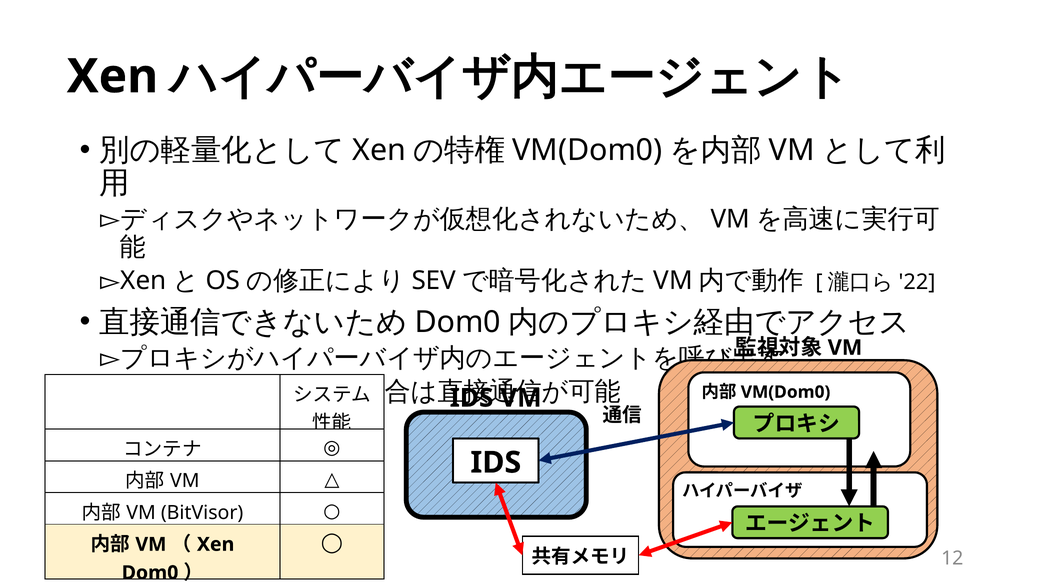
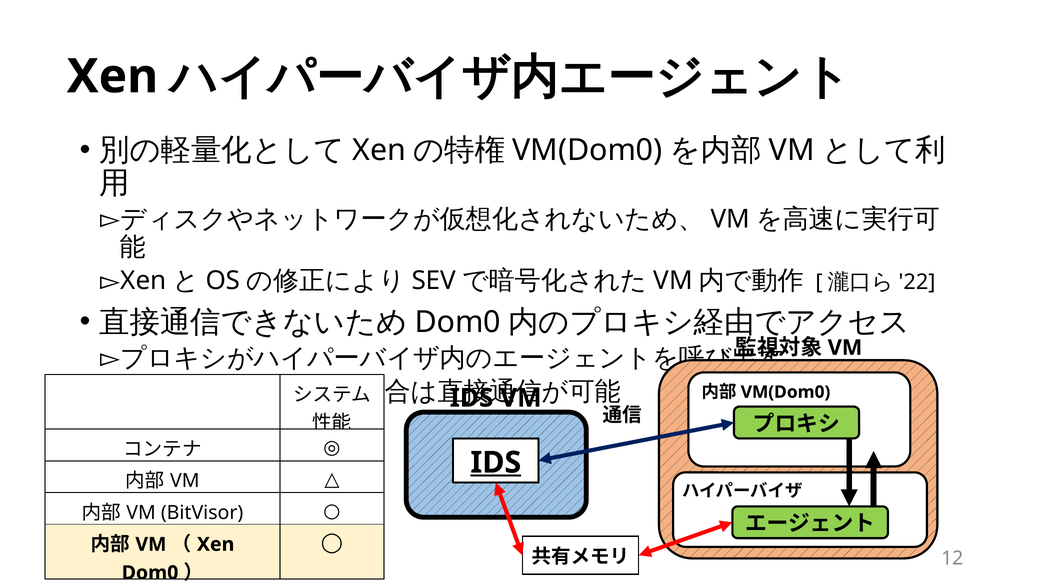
IDS at (496, 463) underline: none -> present
